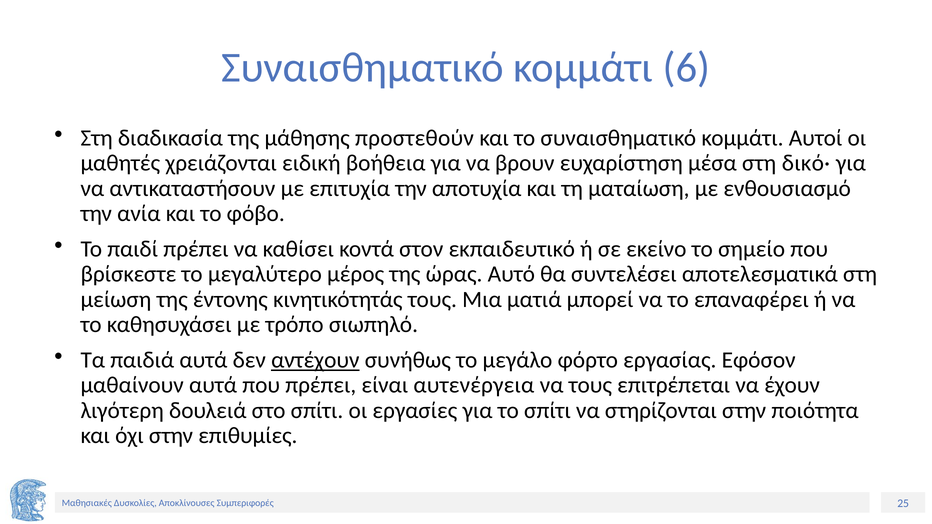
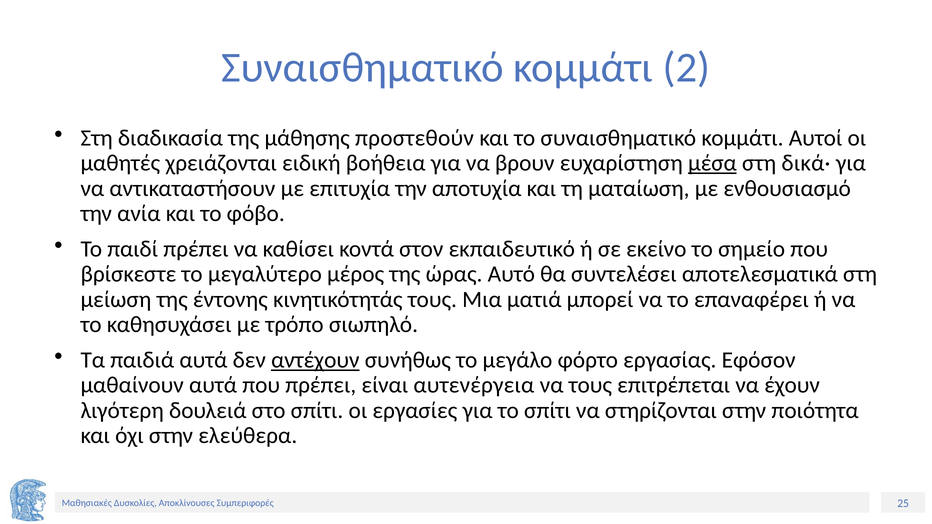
6: 6 -> 2
μέσα underline: none -> present
δικό·: δικό· -> δικά·
επιθυμίες: επιθυμίες -> ελεύθερα
